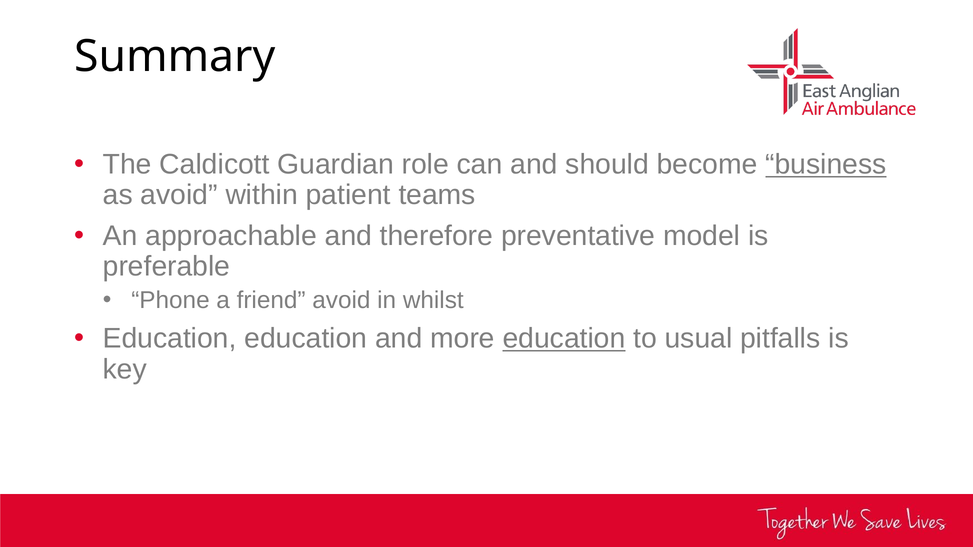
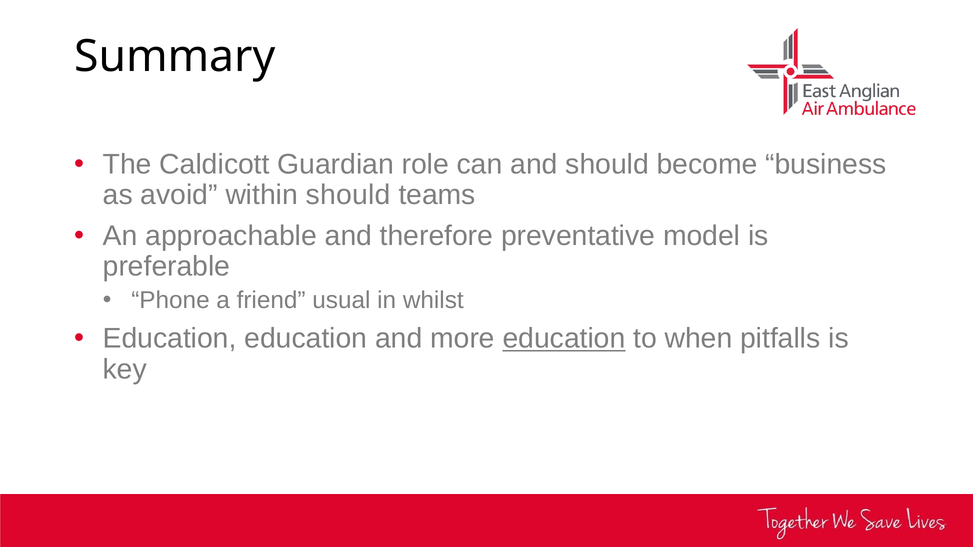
business underline: present -> none
within patient: patient -> should
friend avoid: avoid -> usual
usual: usual -> when
